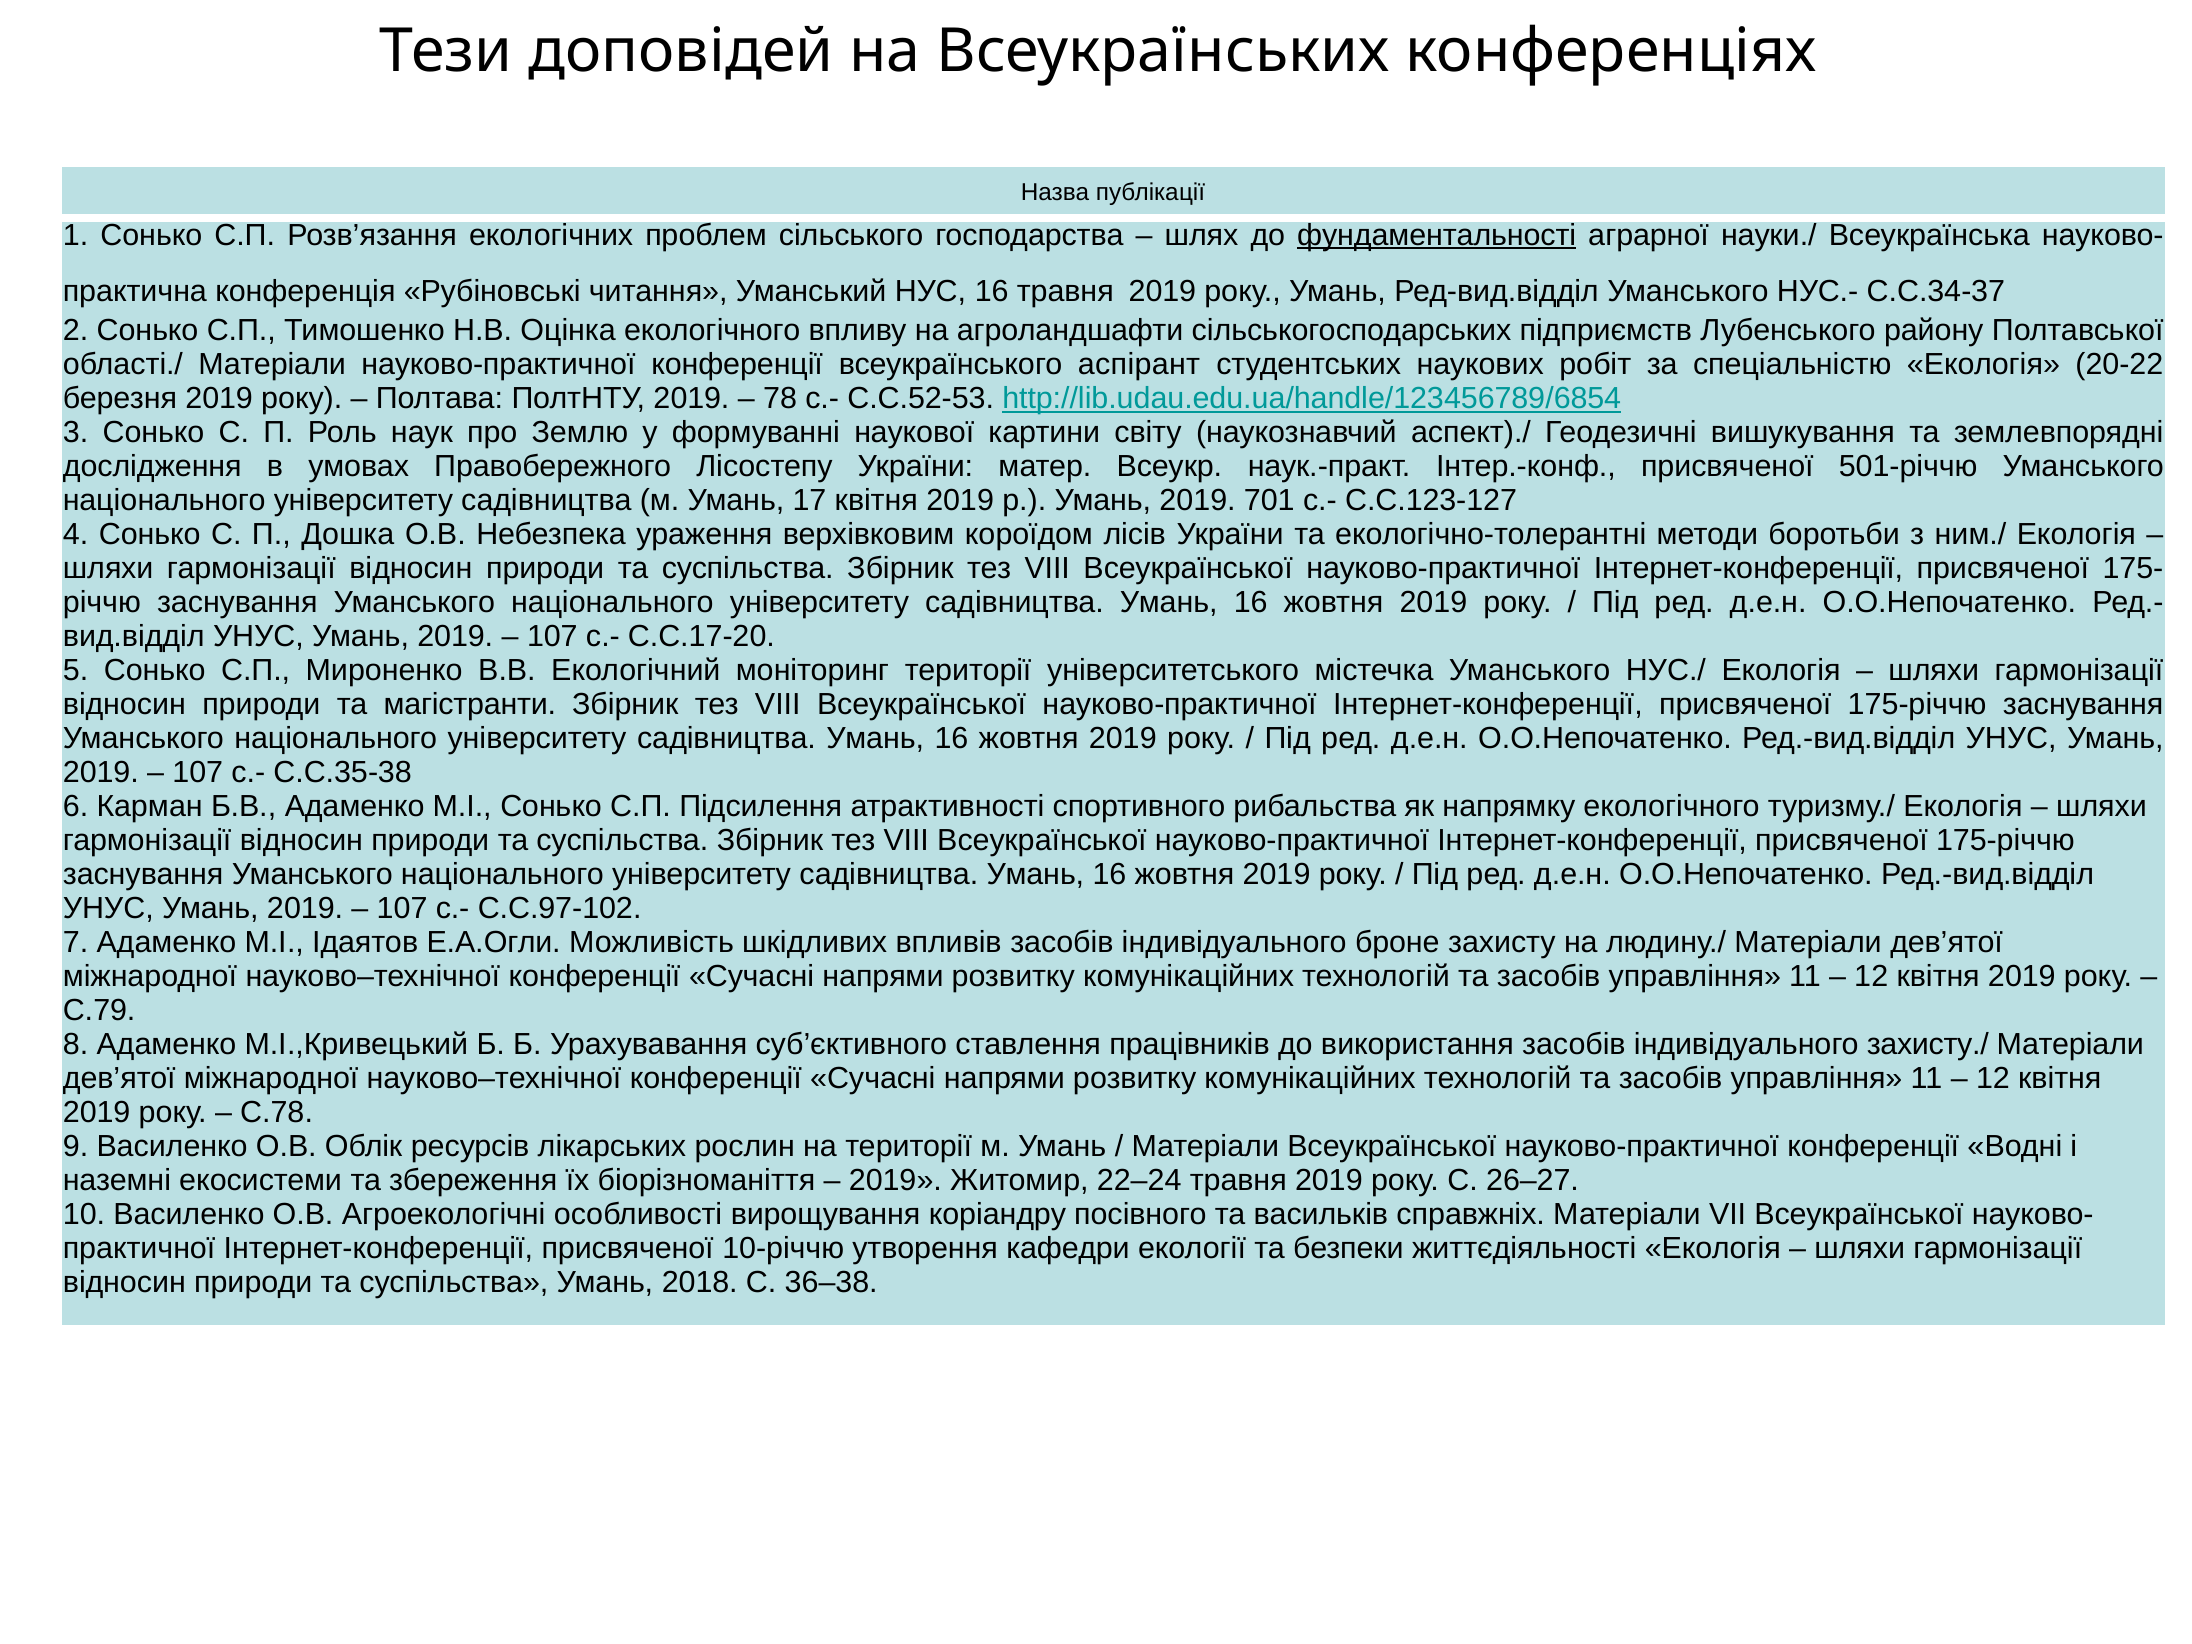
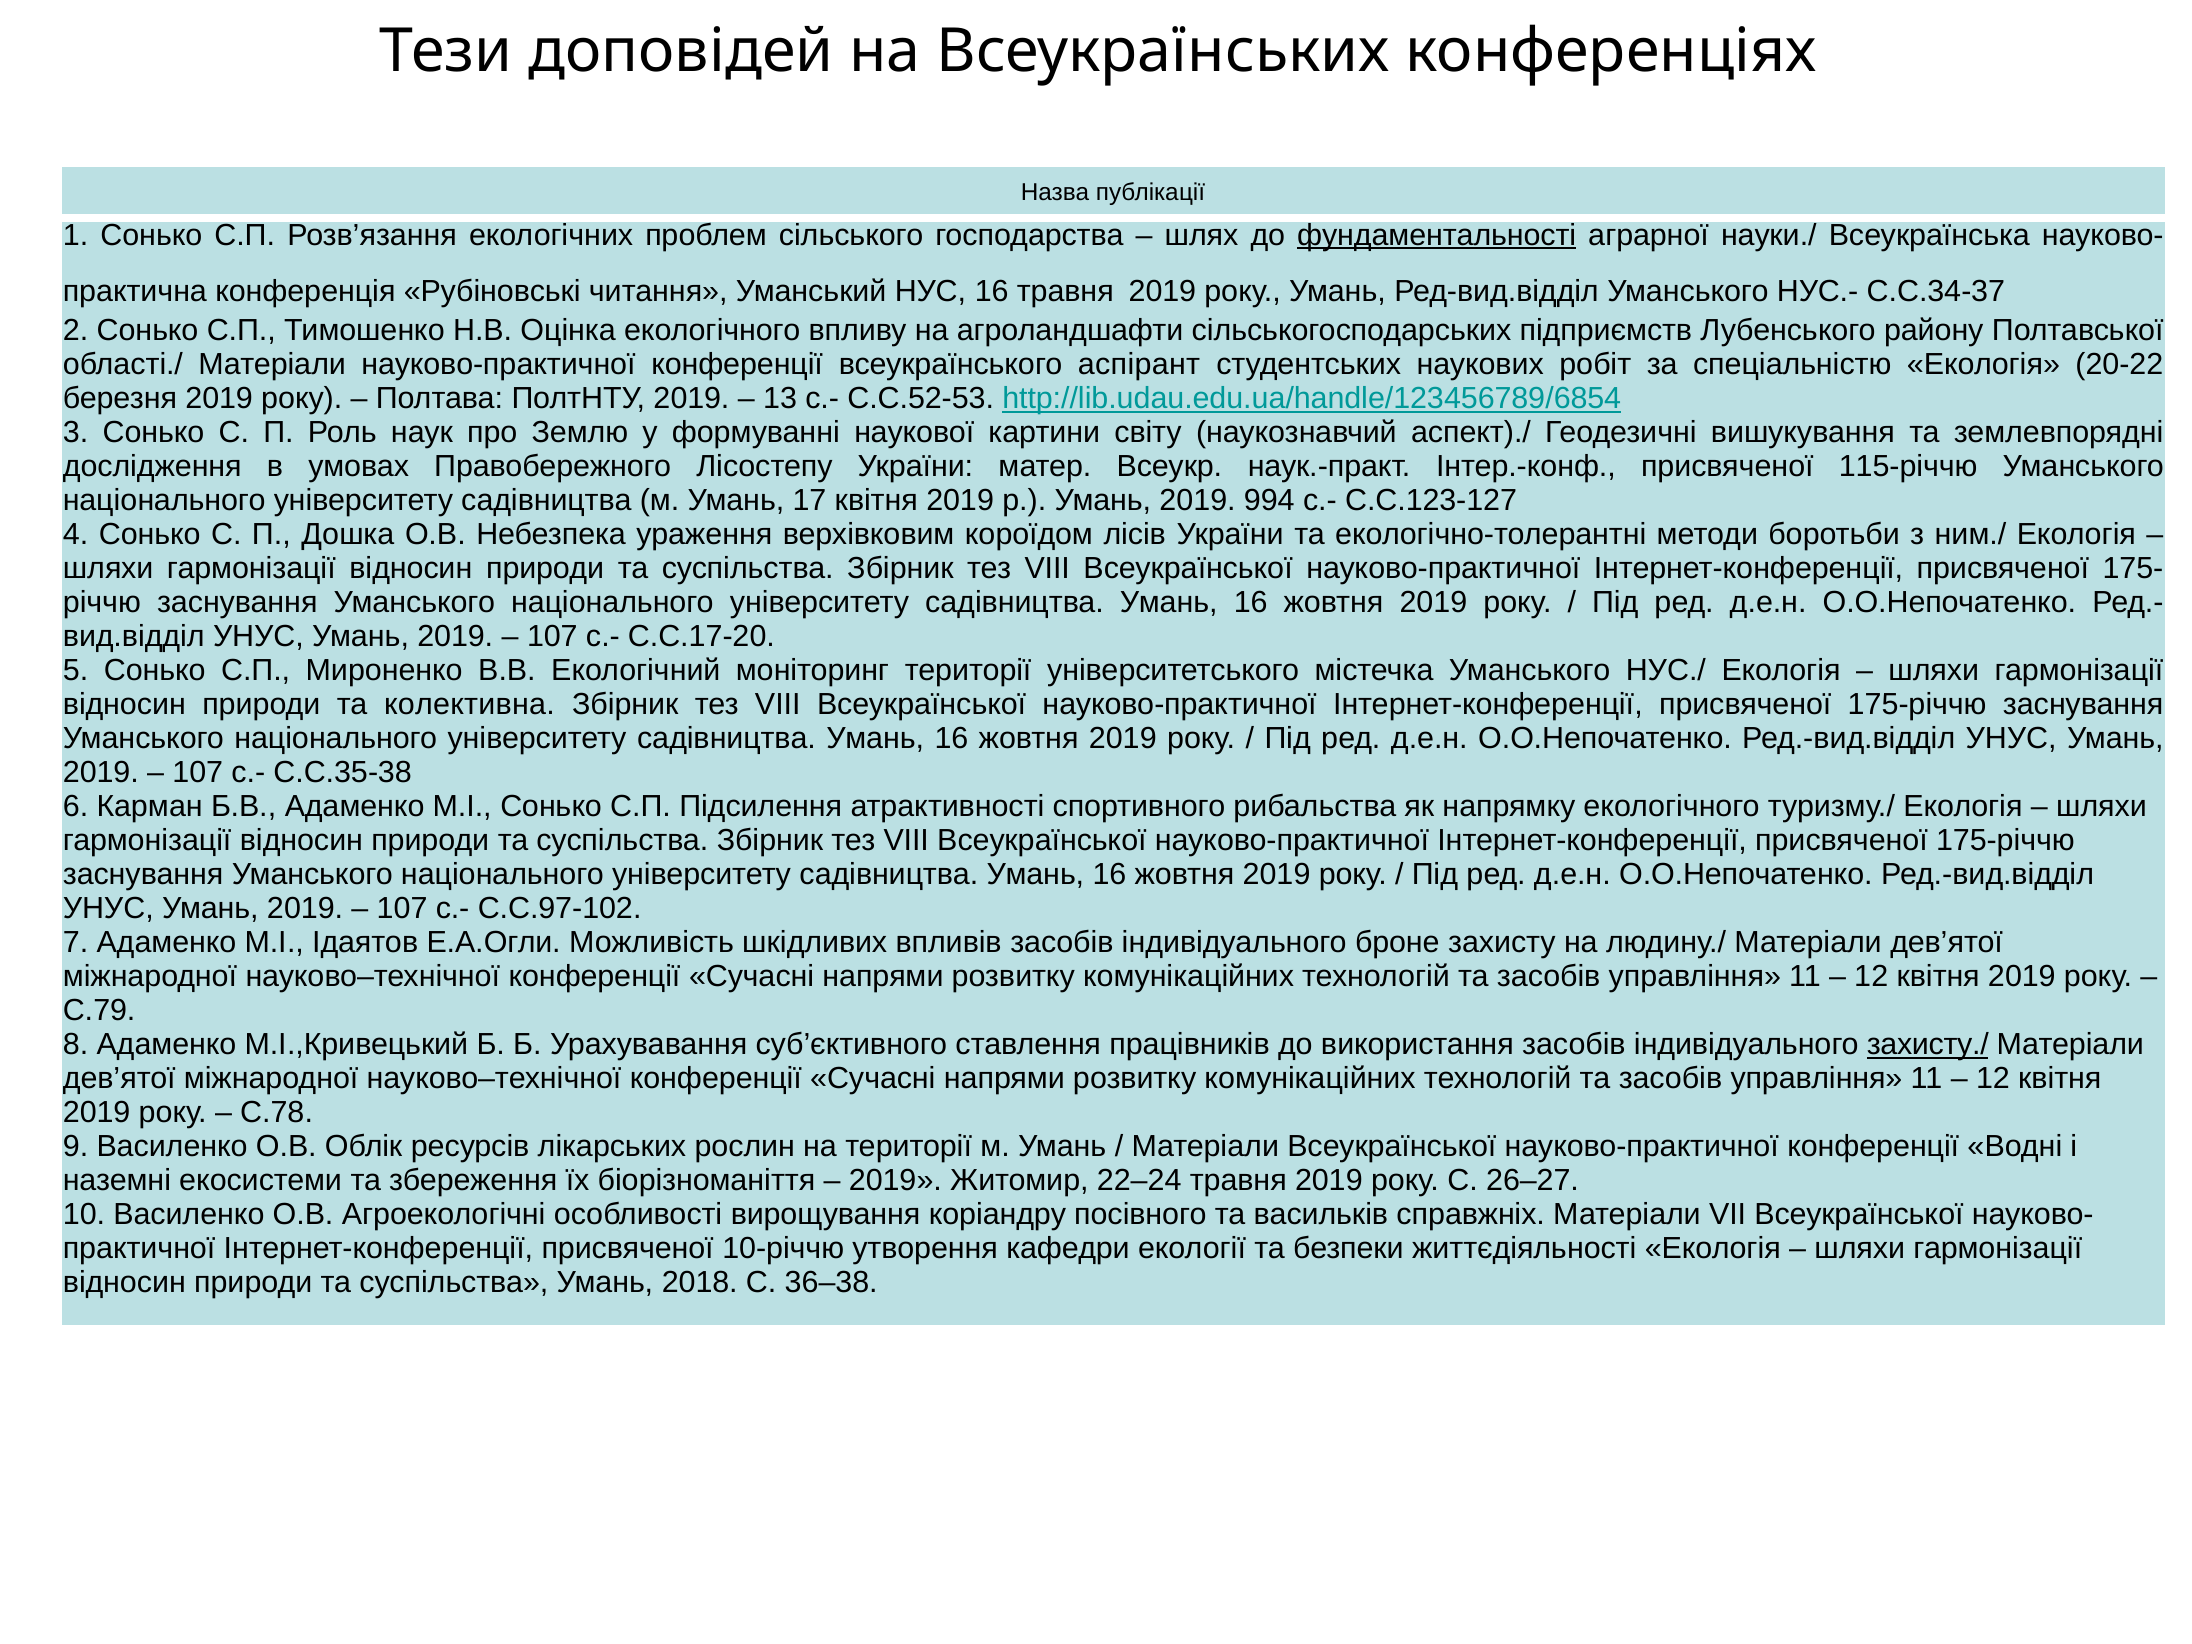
78: 78 -> 13
501-річчю: 501-річчю -> 115-річчю
701: 701 -> 994
магістранти: магістранти -> колективна
захисту./ underline: none -> present
